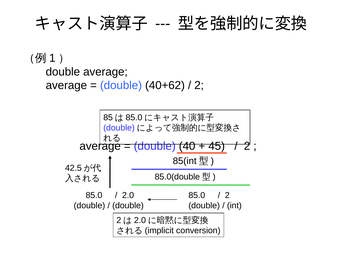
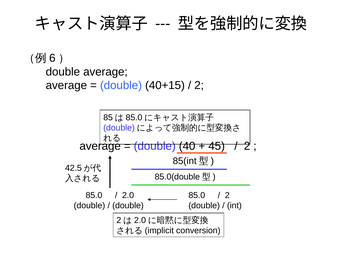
1: 1 -> 6
40+62: 40+62 -> 40+15
